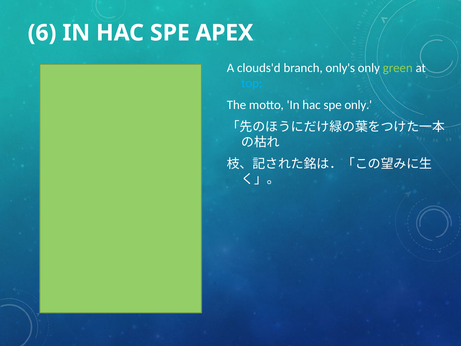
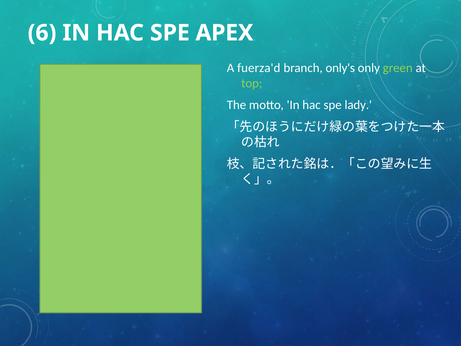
clouds'd: clouds'd -> fuerza'd
top colour: light blue -> light green
spe only: only -> lady
